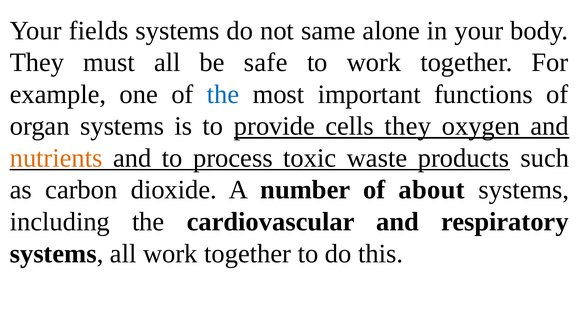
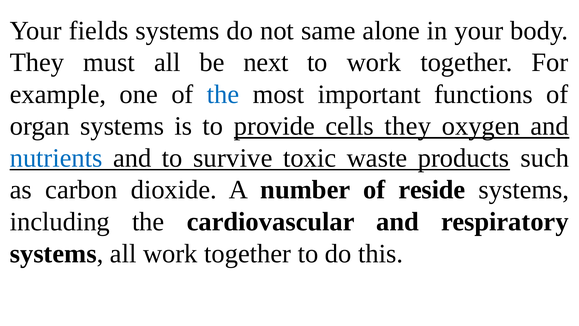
safe: safe -> next
nutrients colour: orange -> blue
process: process -> survive
about: about -> reside
